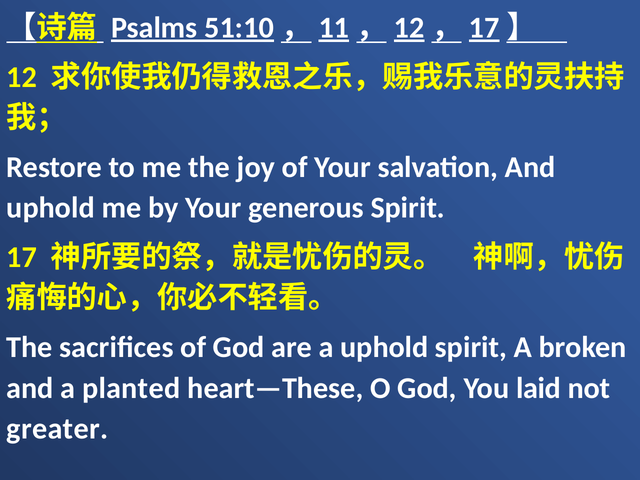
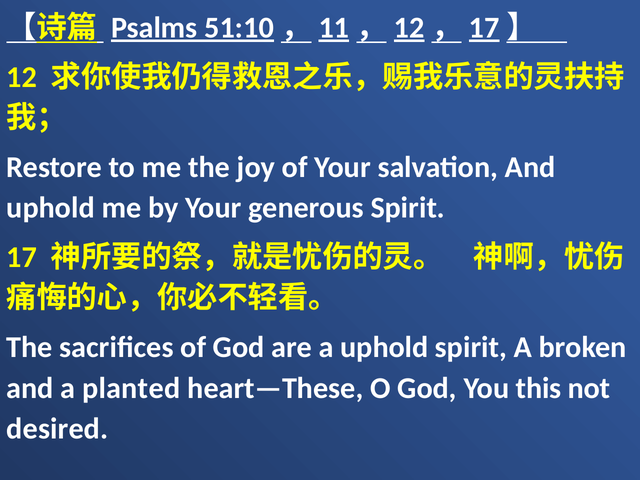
laid: laid -> this
greater: greater -> desired
